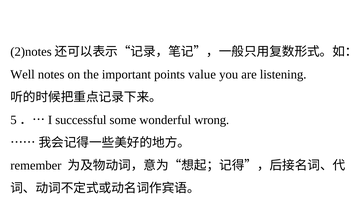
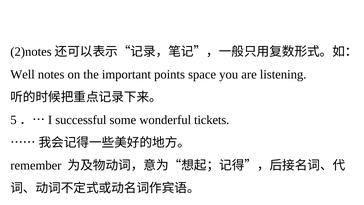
value: value -> space
wrong: wrong -> tickets
